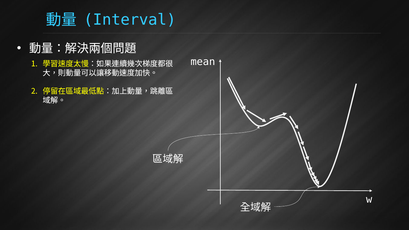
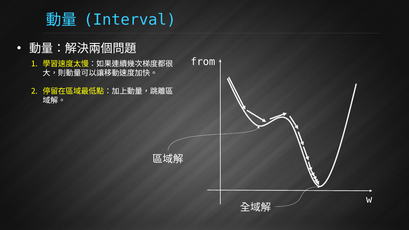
mean: mean -> from
